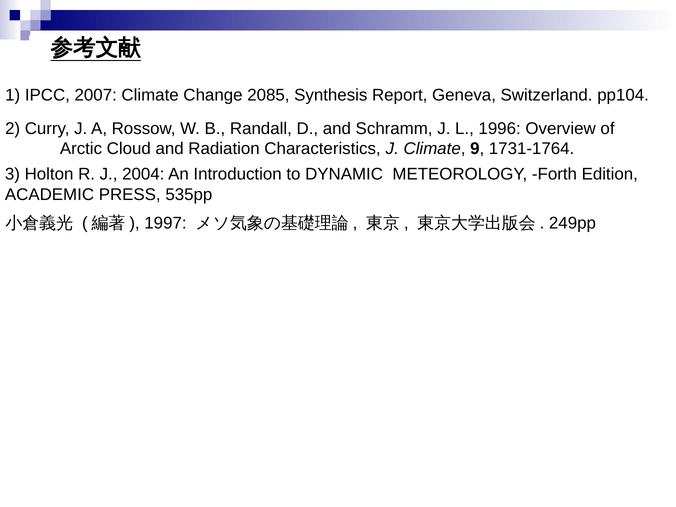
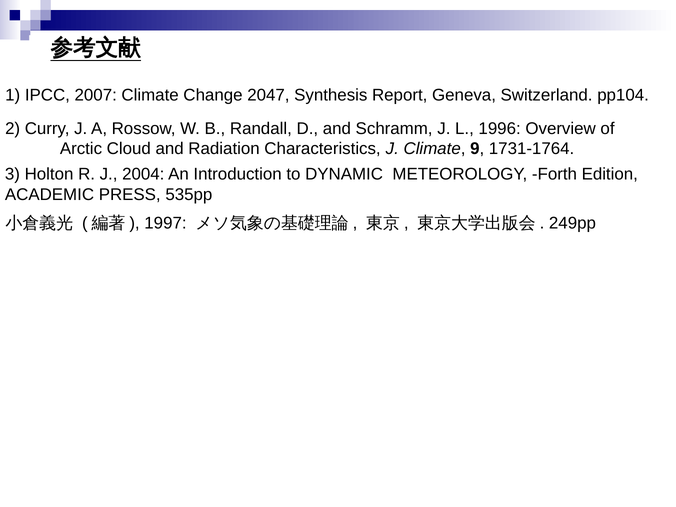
2085: 2085 -> 2047
